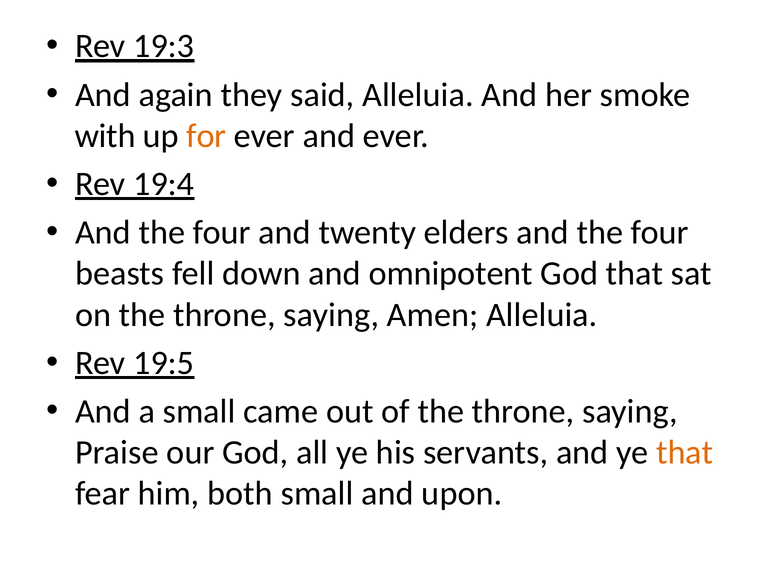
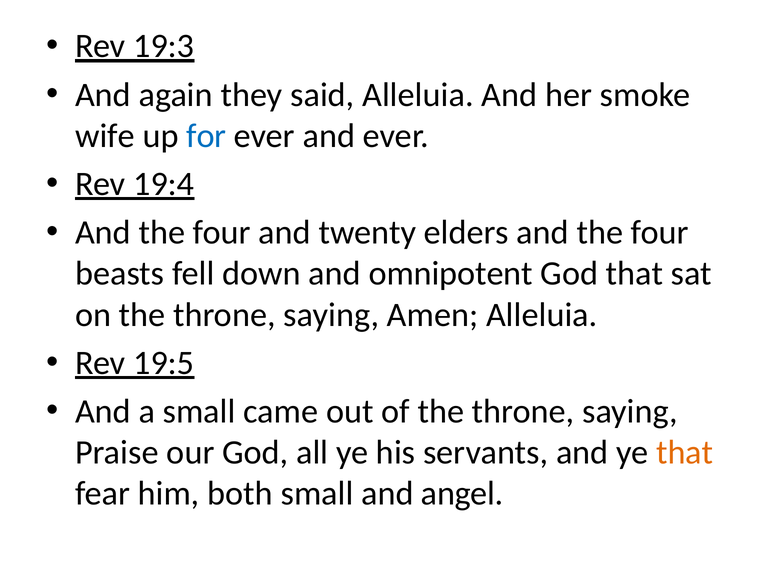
with: with -> wife
for colour: orange -> blue
upon: upon -> angel
